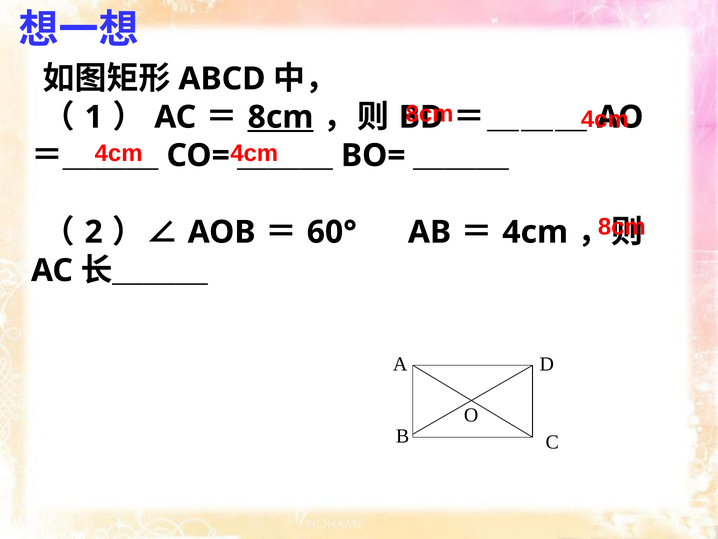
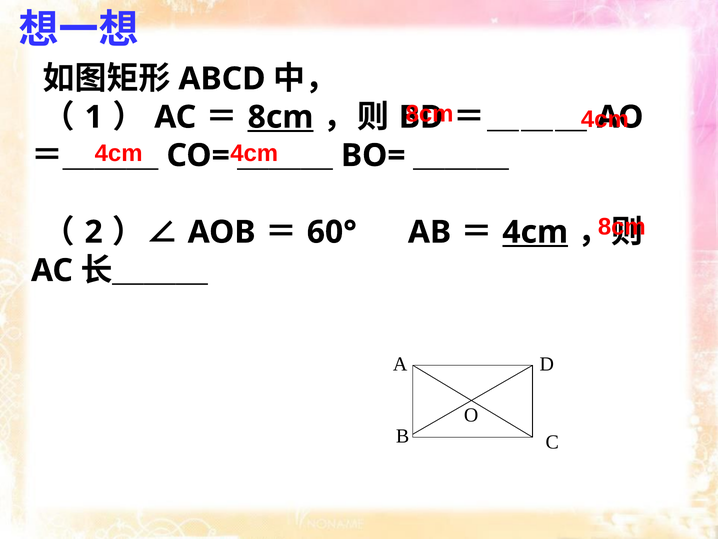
4cm at (535, 232) underline: none -> present
